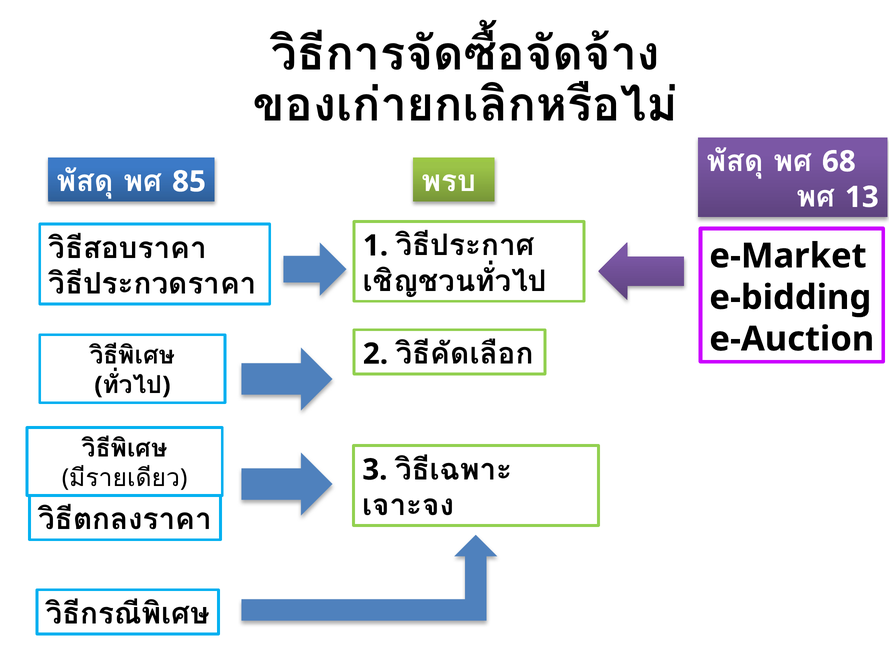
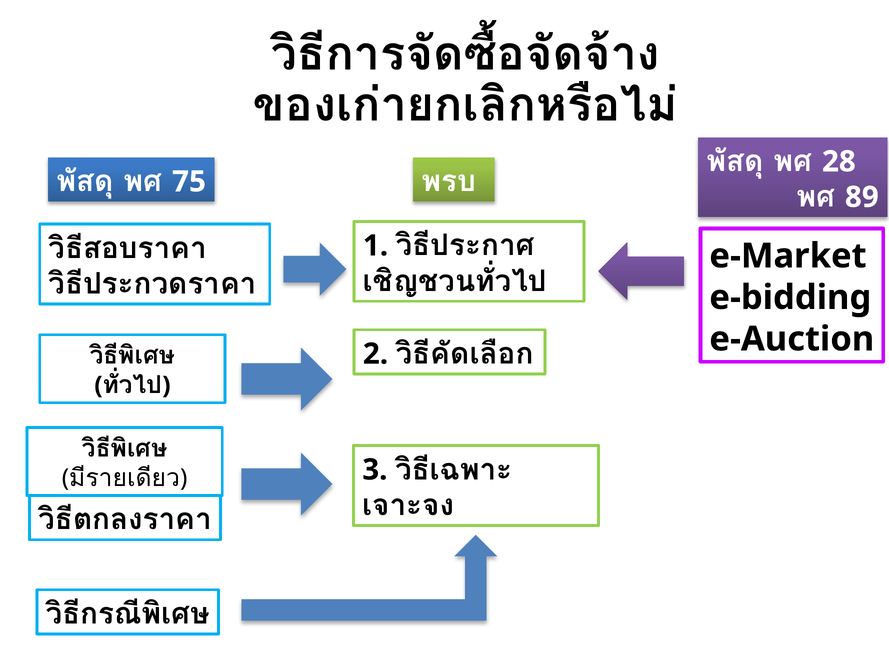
68: 68 -> 28
85: 85 -> 75
13: 13 -> 89
